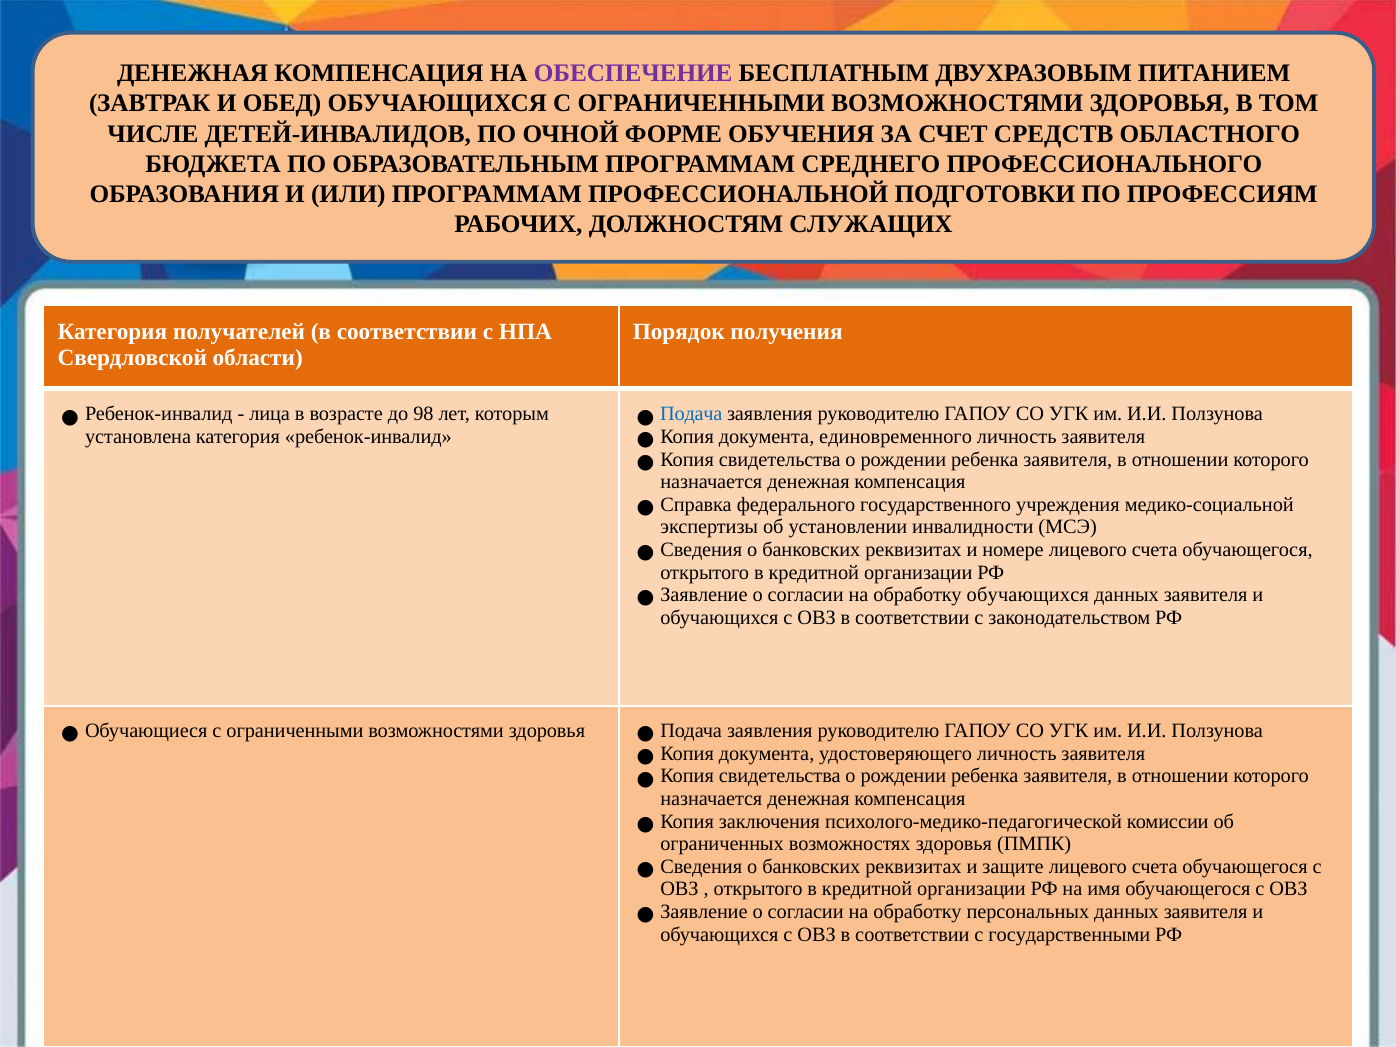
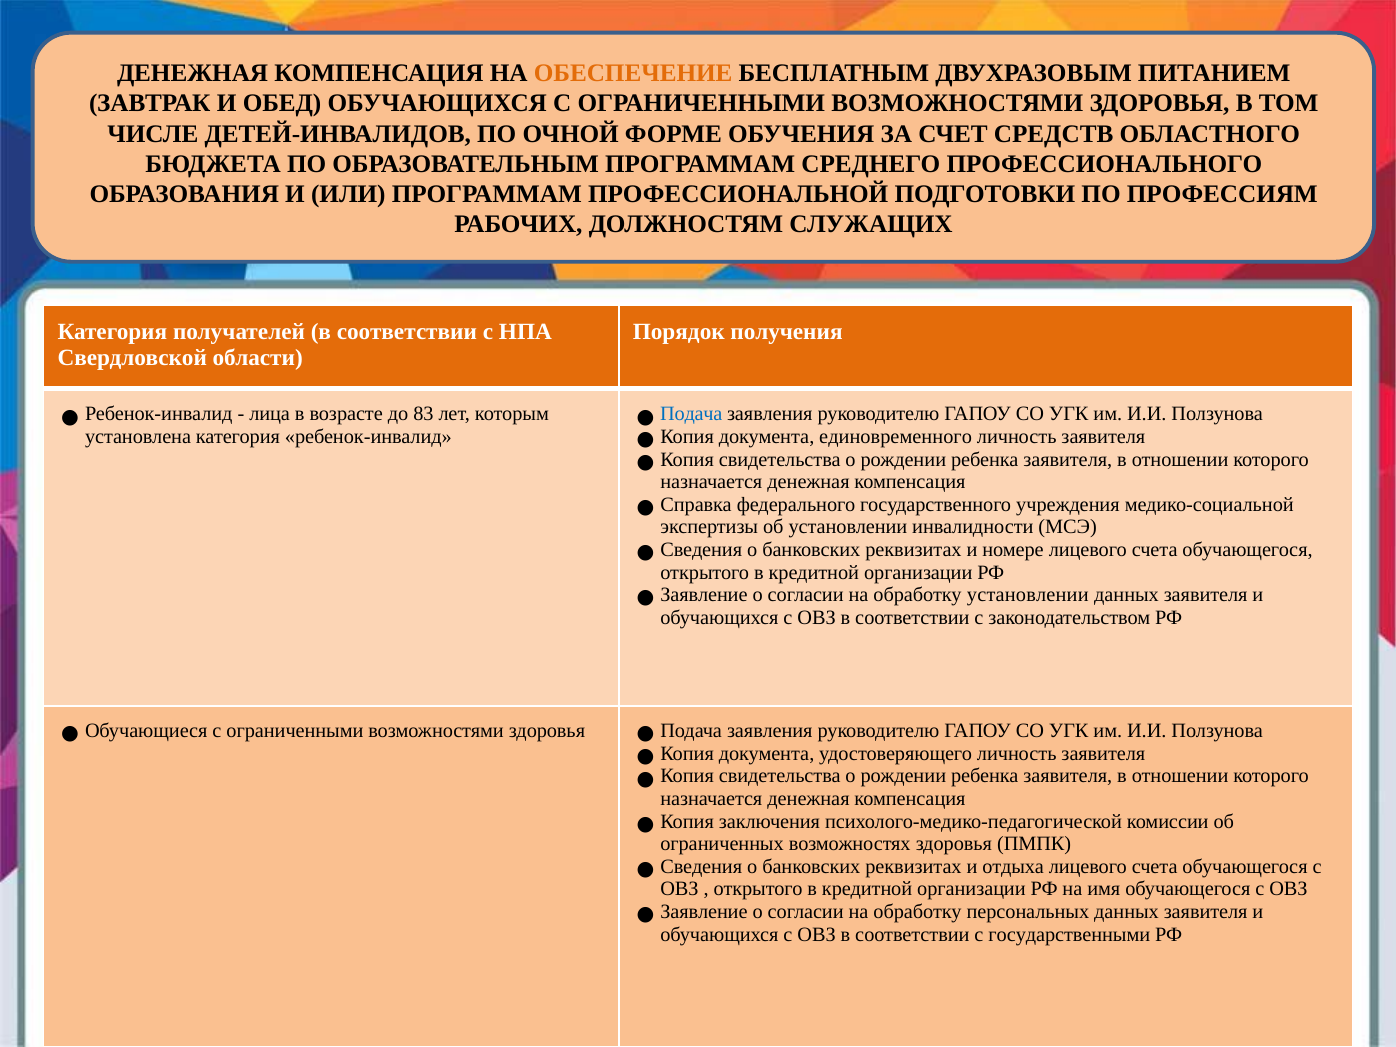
ОБЕСПЕЧЕНИЕ colour: purple -> orange
98: 98 -> 83
обработку обучающихся: обучающихся -> установлении
защите: защите -> отдыха
